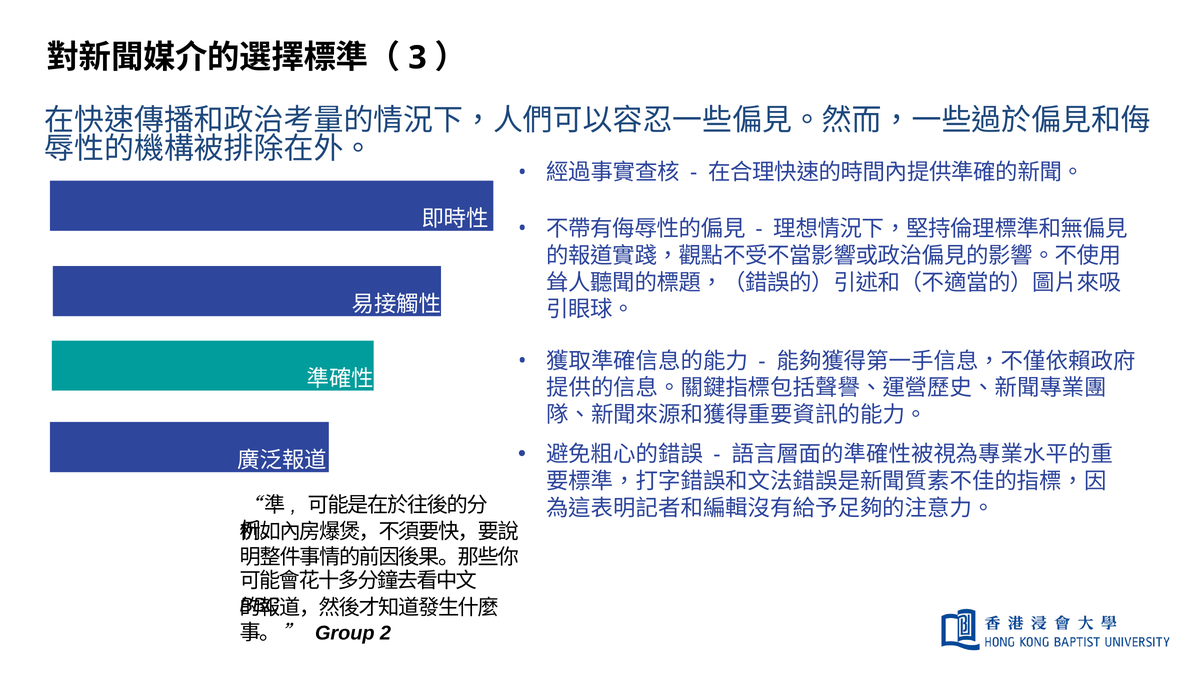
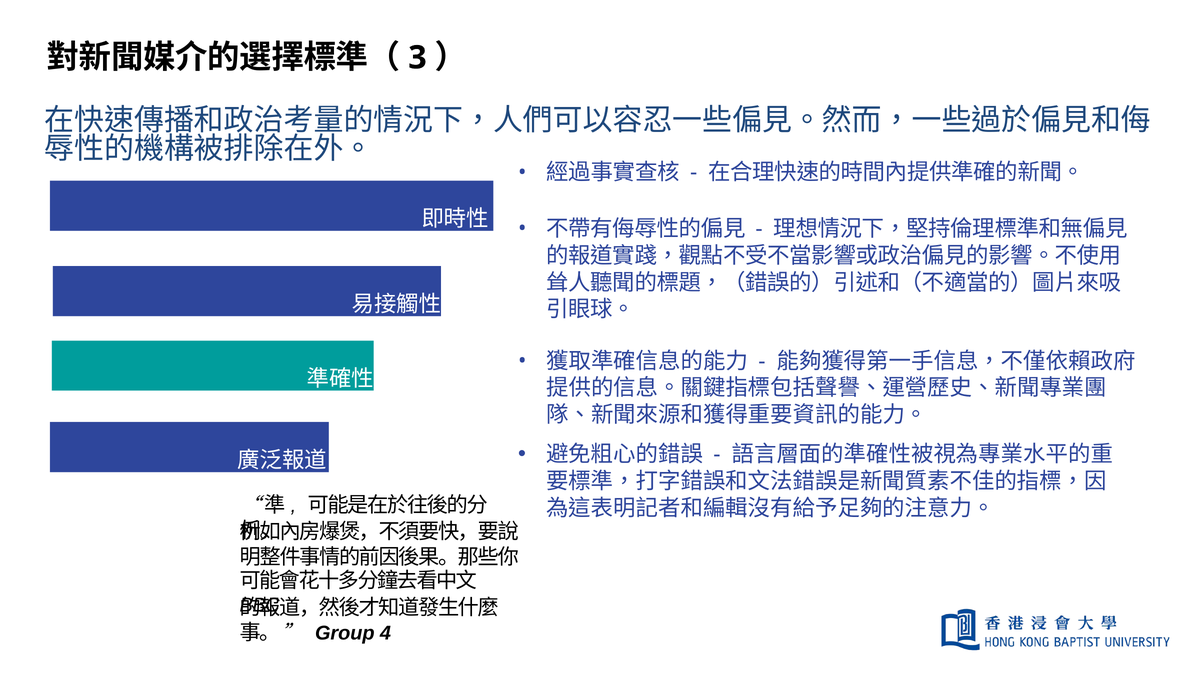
2: 2 -> 4
